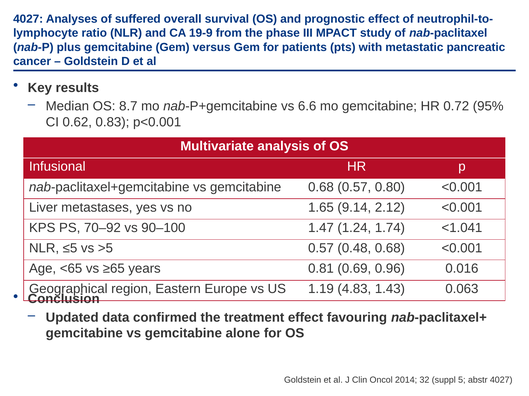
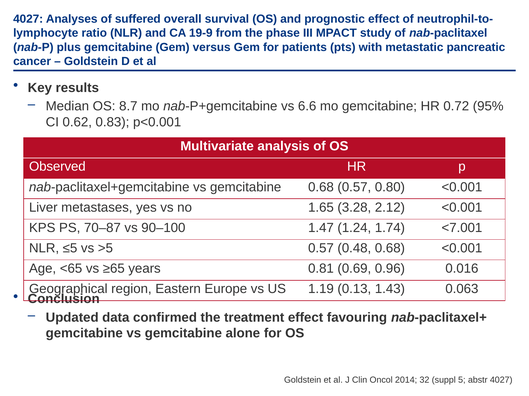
Infusional: Infusional -> Observed
9.14: 9.14 -> 3.28
70–92: 70–92 -> 70–87
<1.041: <1.041 -> <7.001
4.83: 4.83 -> 0.13
